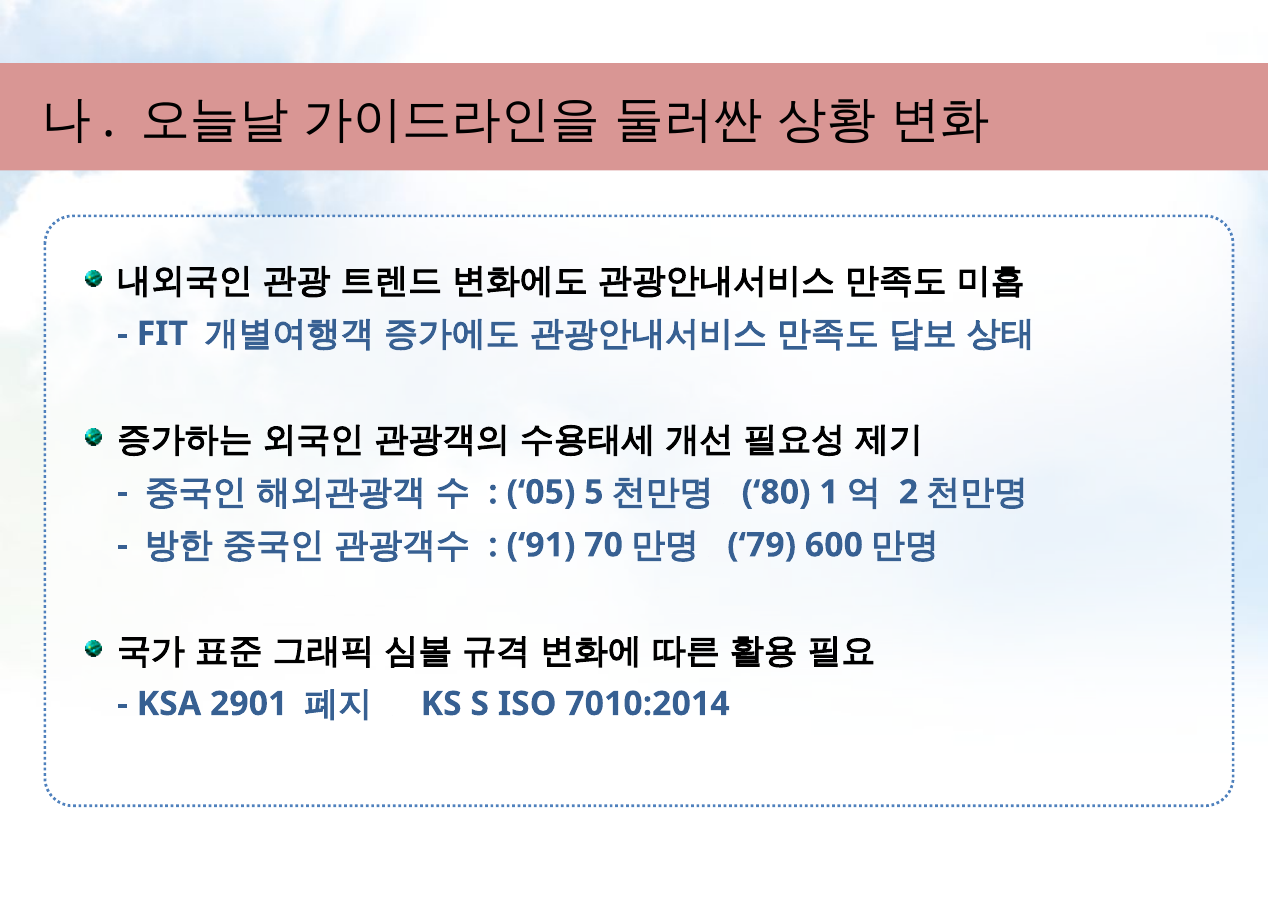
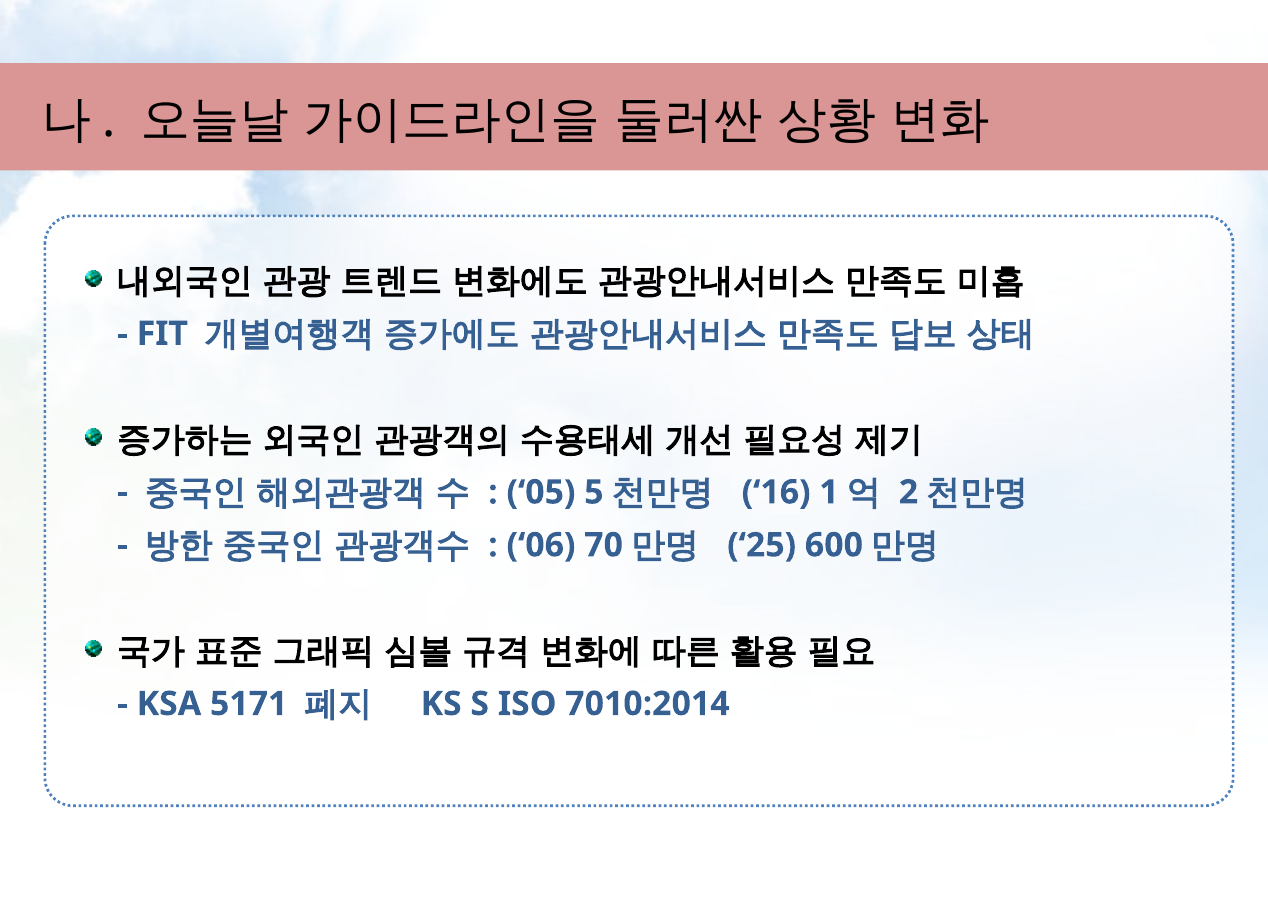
80: 80 -> 16
91: 91 -> 06
79: 79 -> 25
2901: 2901 -> 5171
